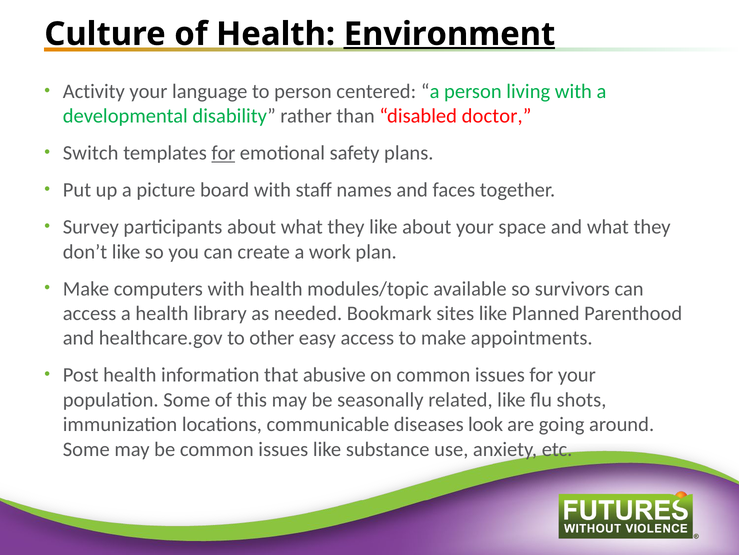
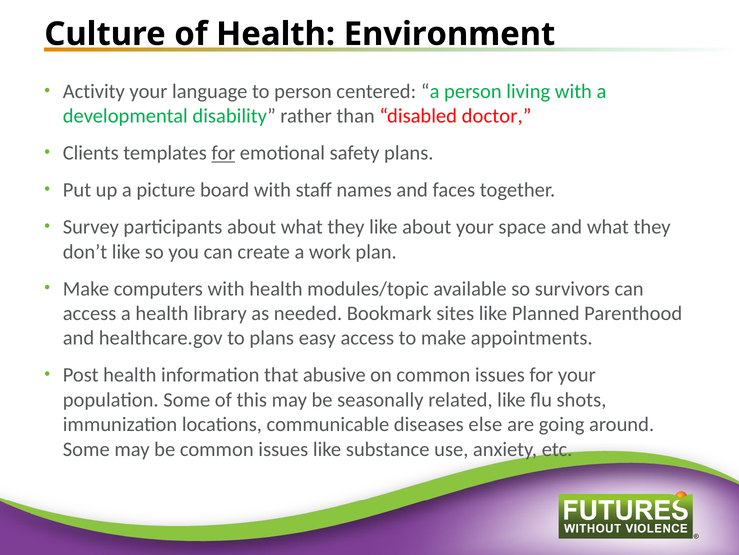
Environment underline: present -> none
Switch: Switch -> Clients
to other: other -> plans
look: look -> else
